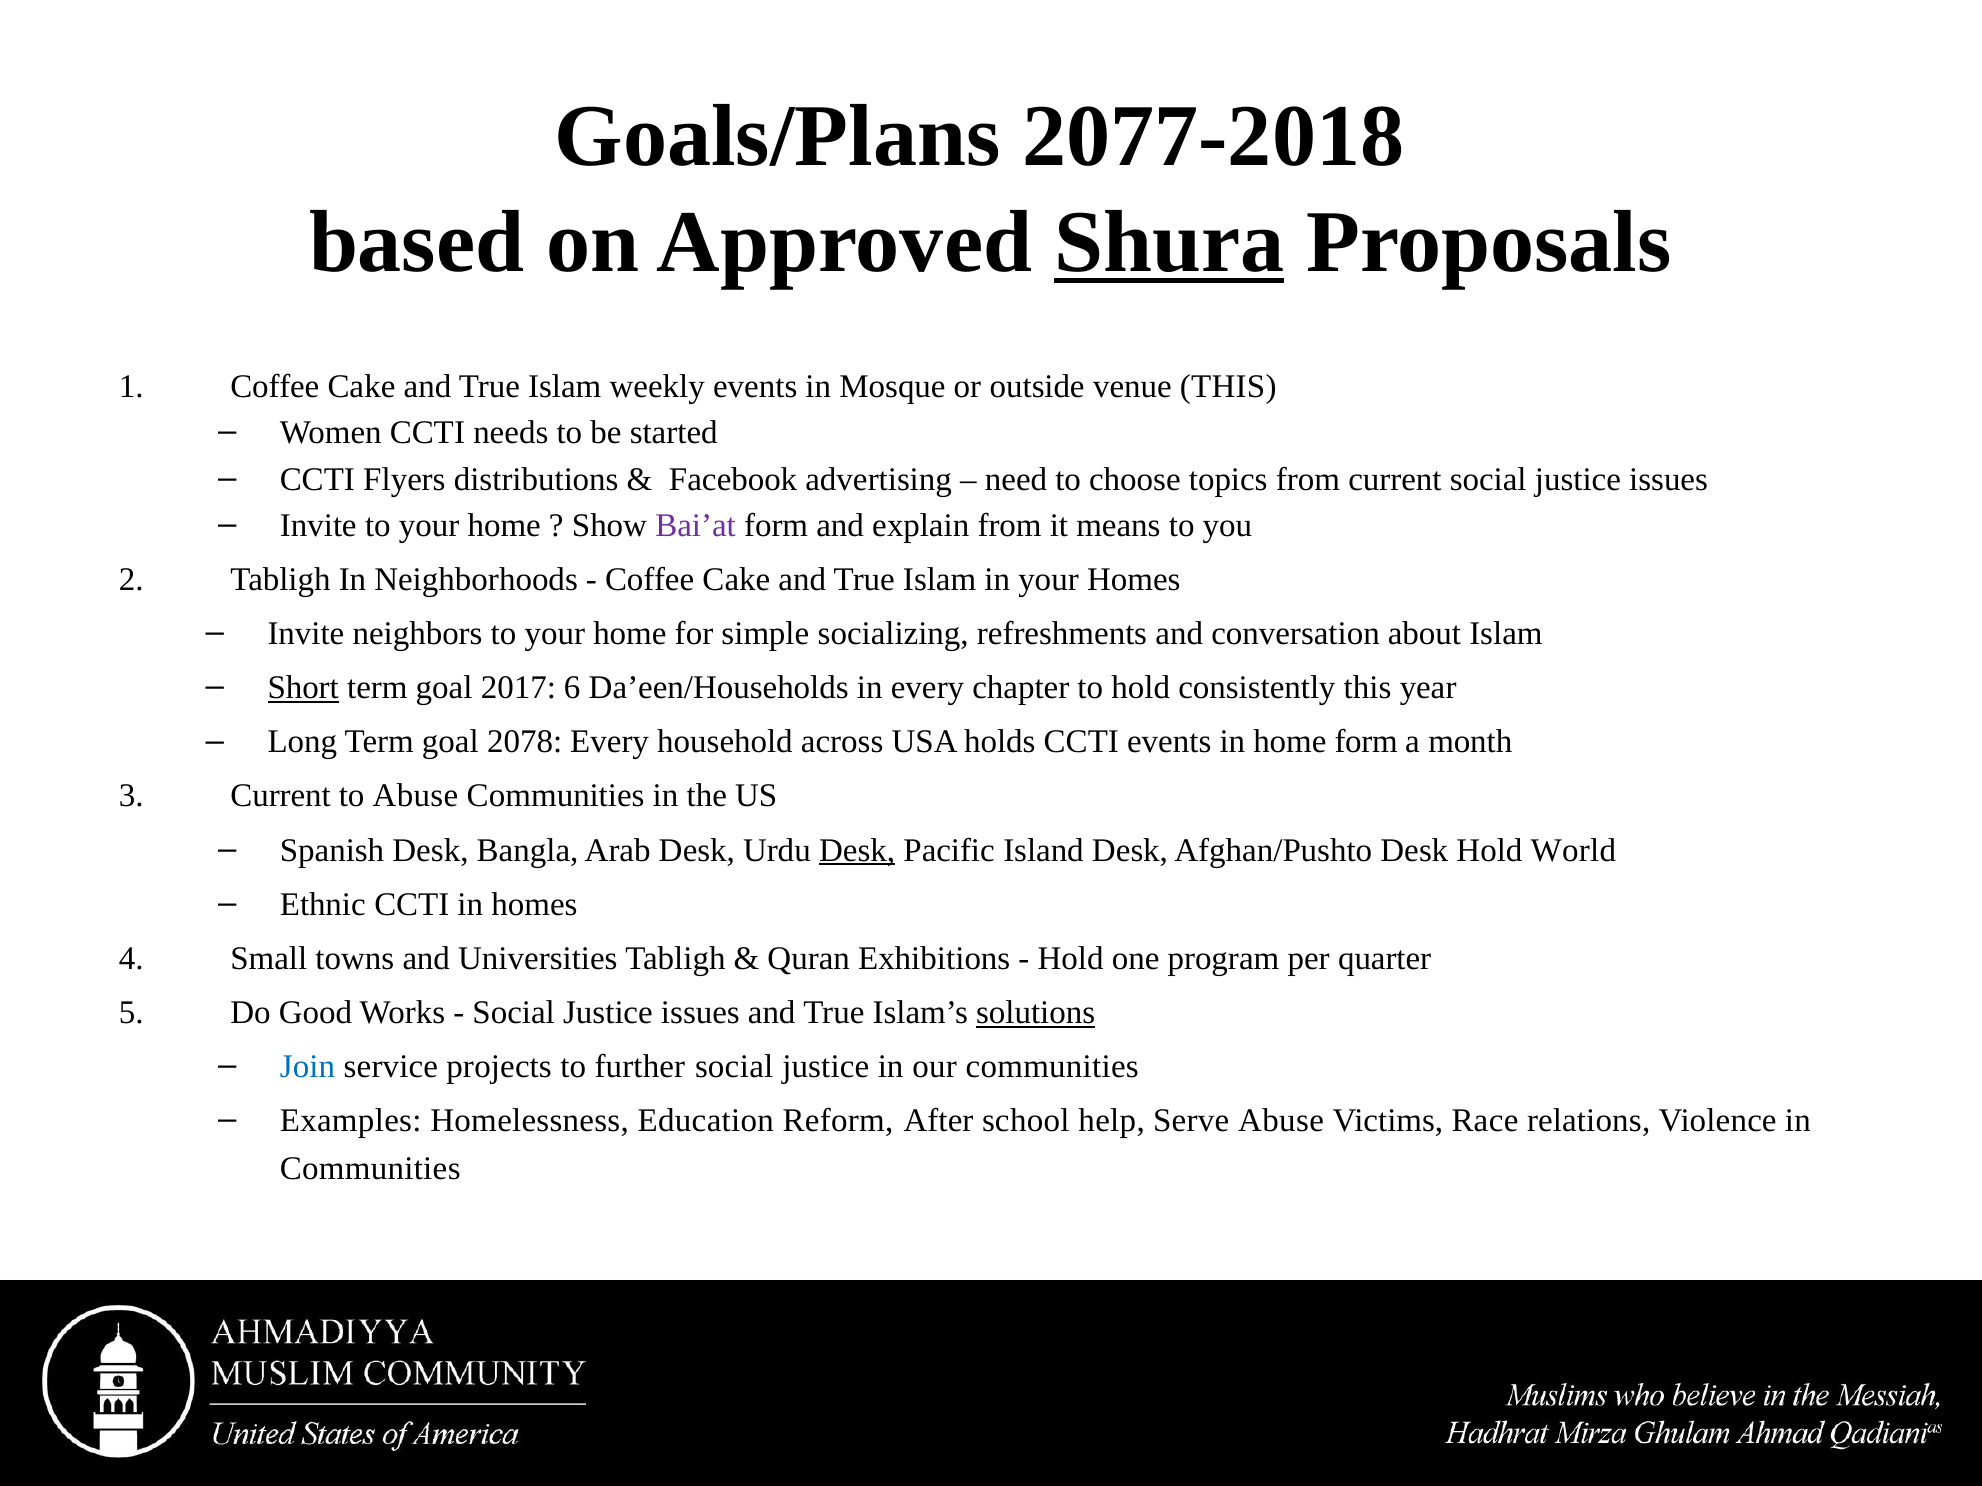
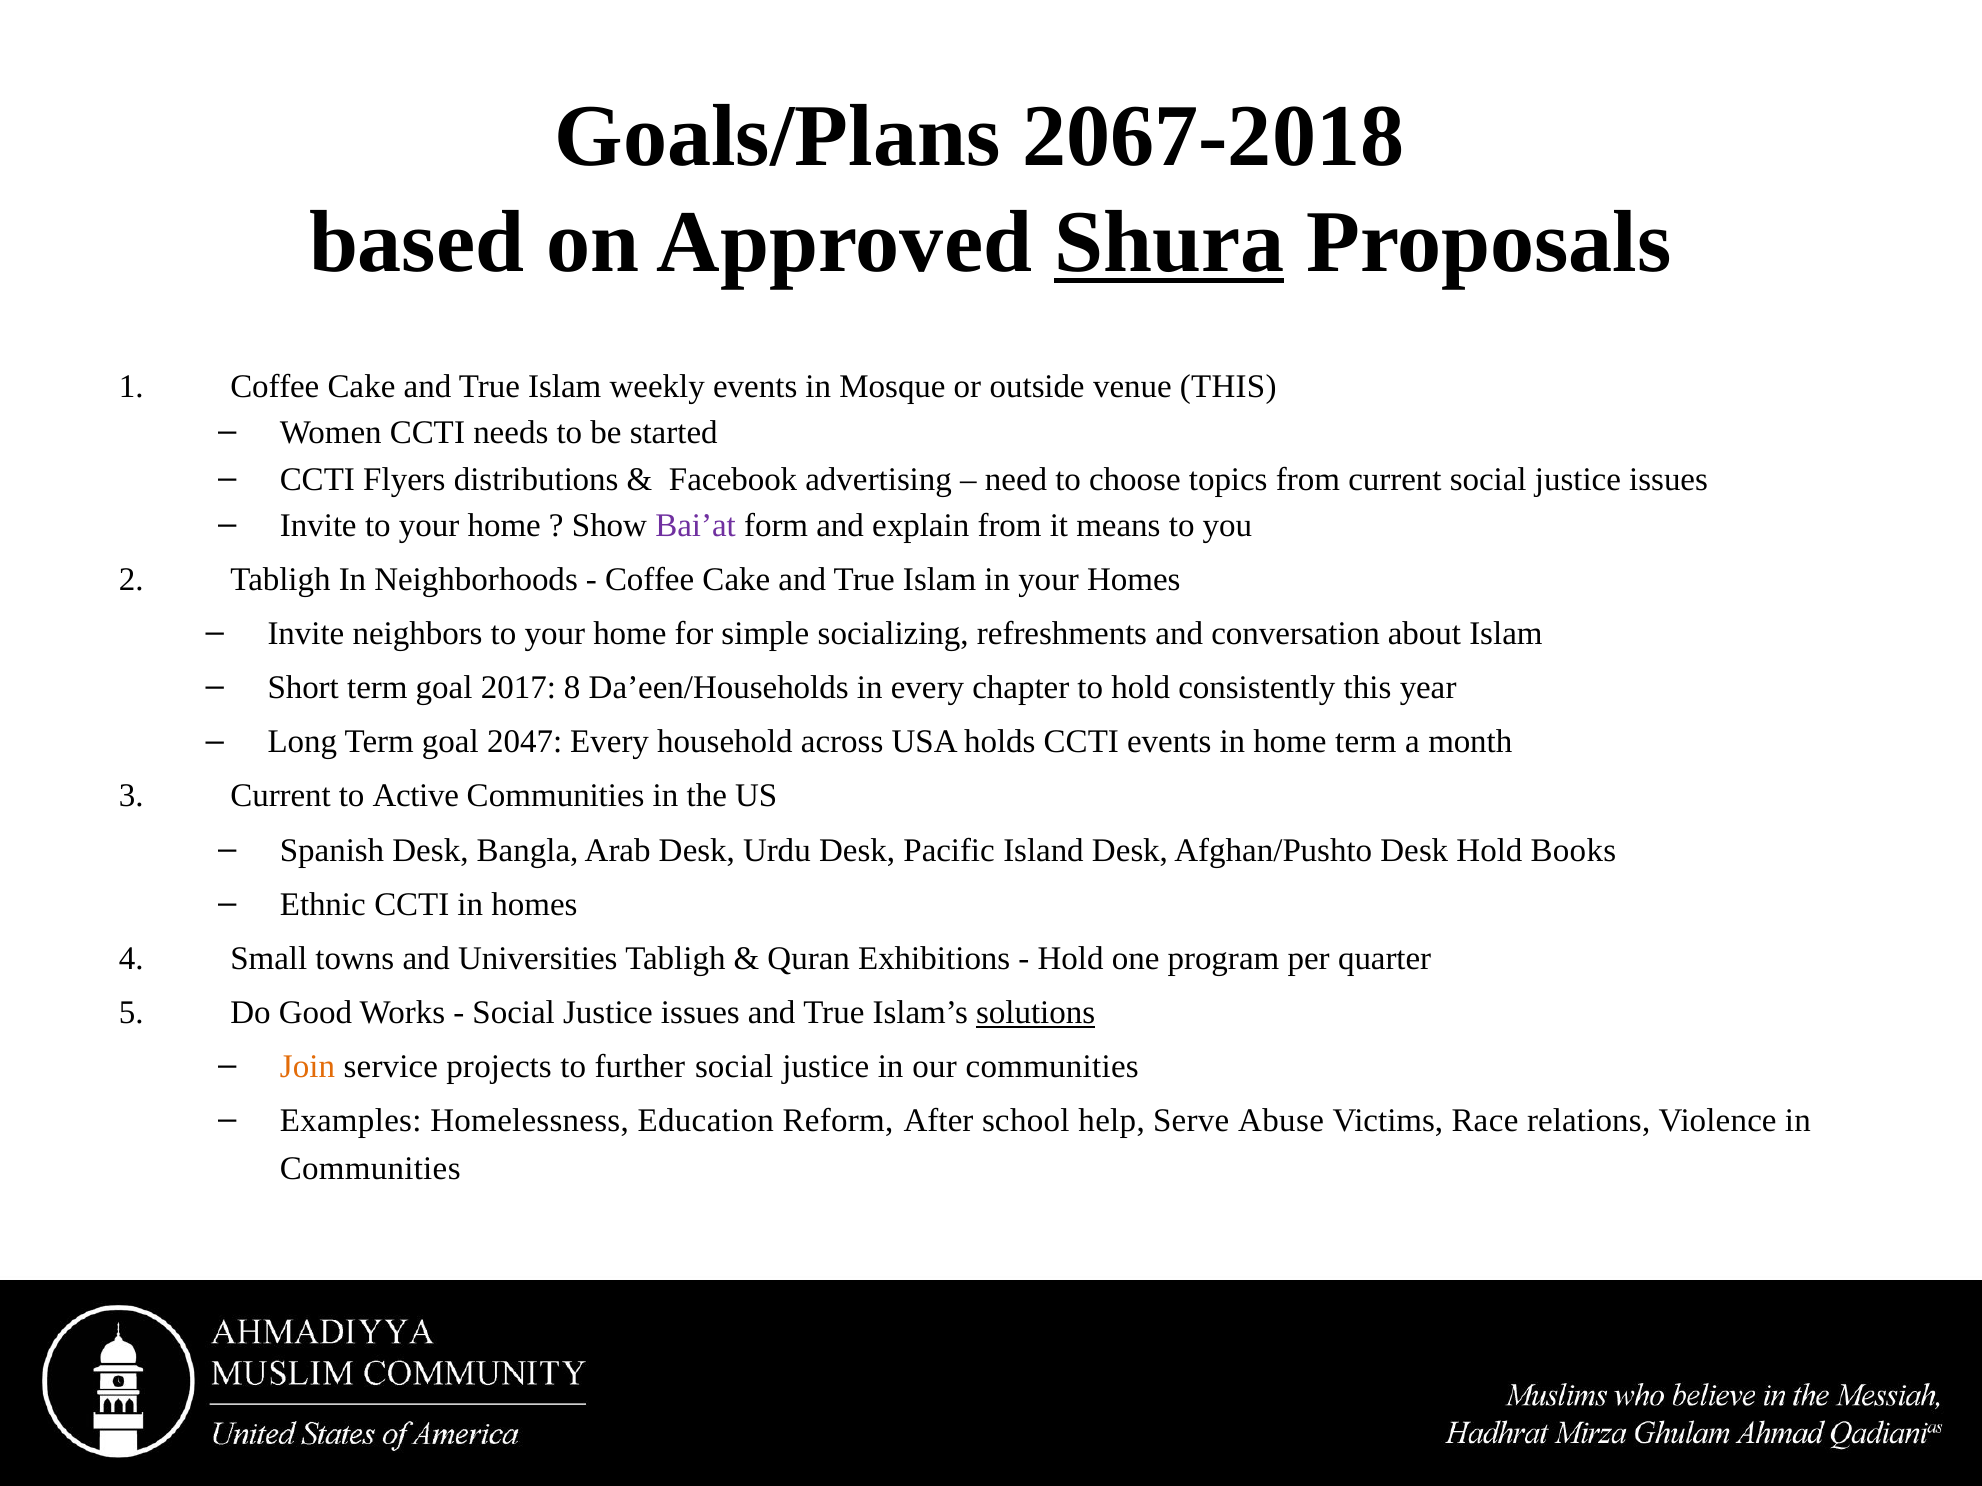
2077-2018: 2077-2018 -> 2067-2018
Short underline: present -> none
6: 6 -> 8
2078: 2078 -> 2047
home form: form -> term
to Abuse: Abuse -> Active
Desk at (857, 850) underline: present -> none
World: World -> Books
Join colour: blue -> orange
